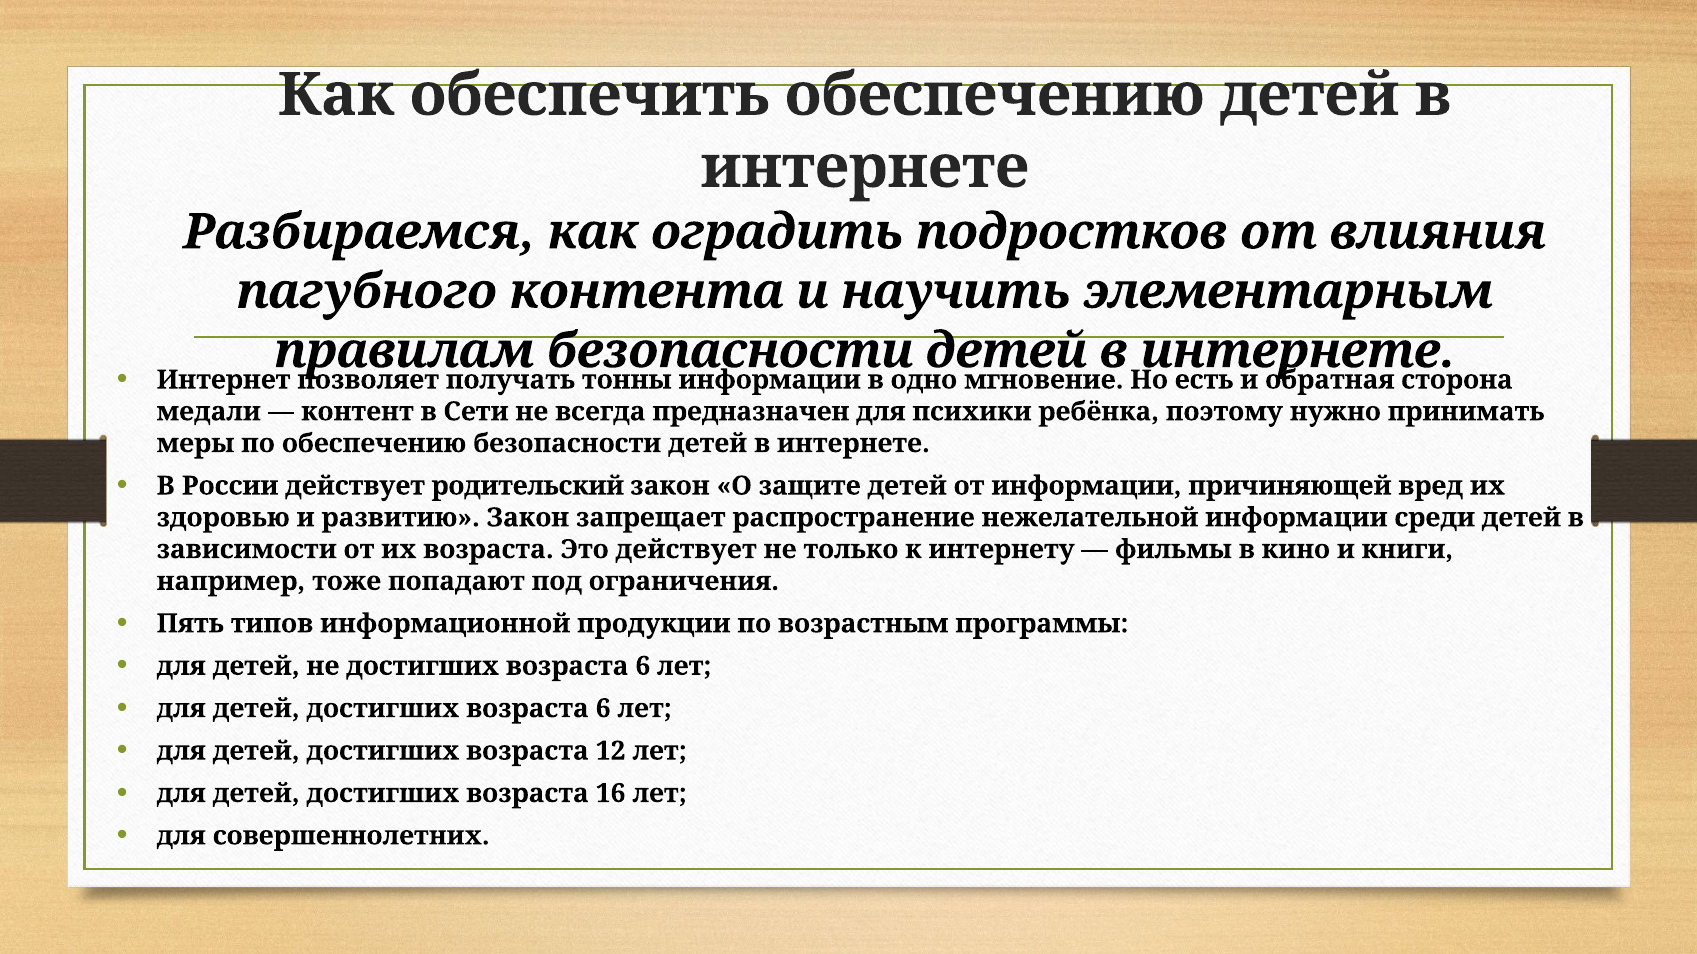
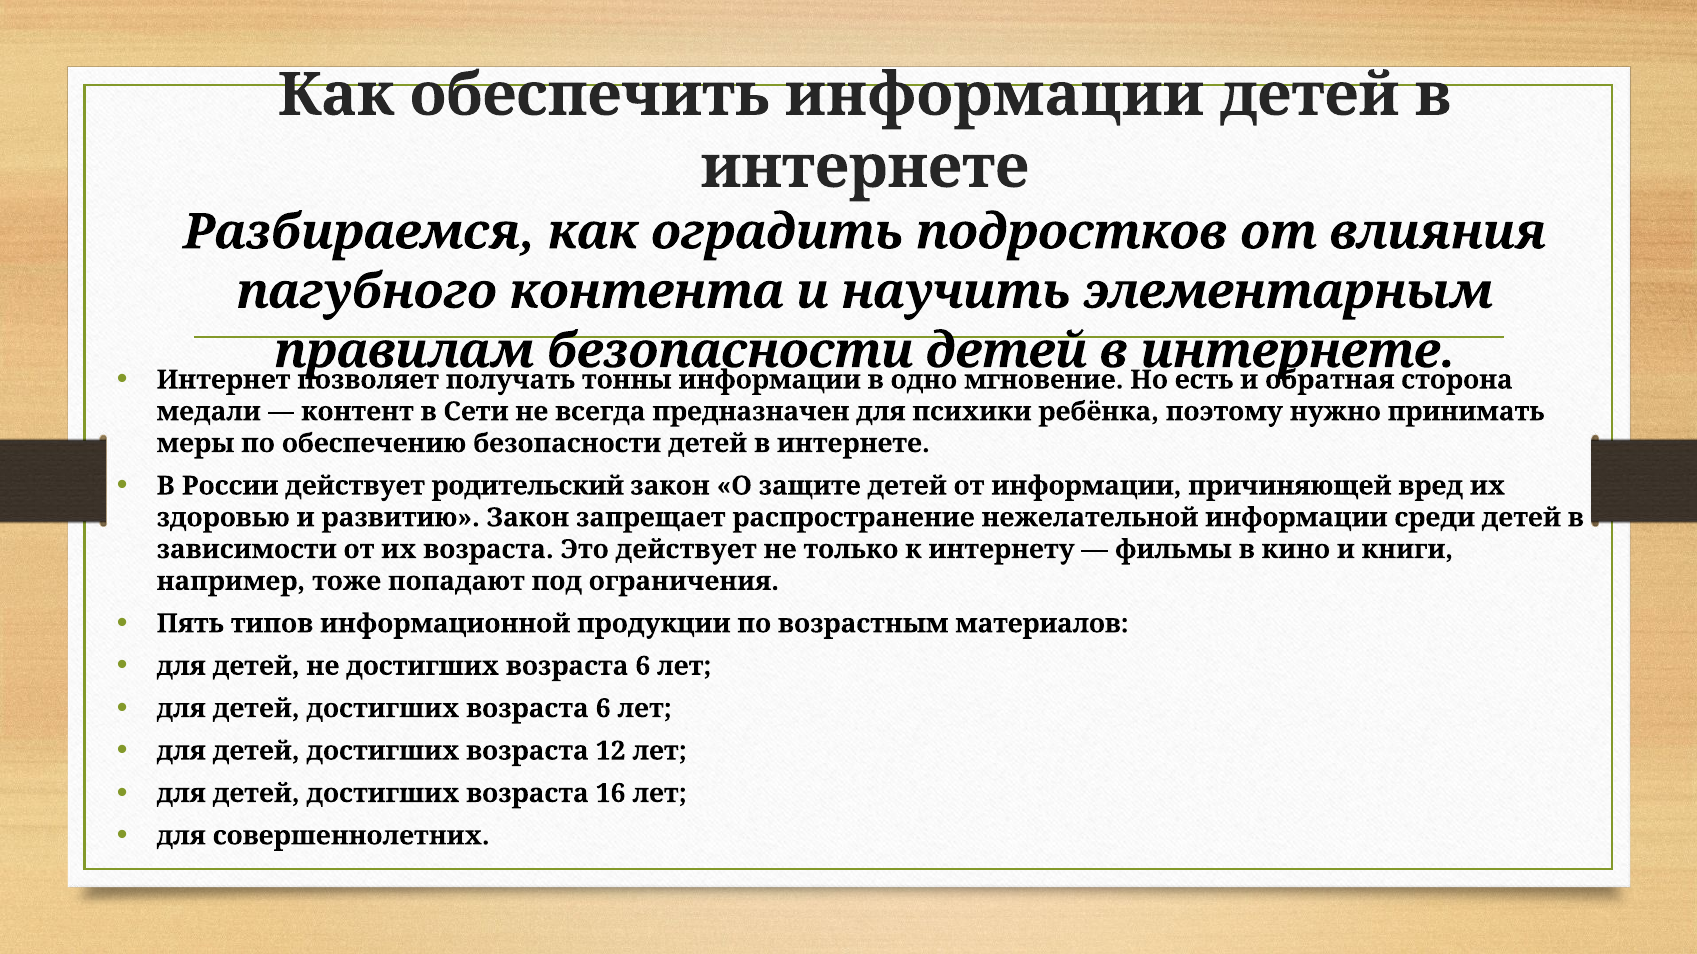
обеспечить обеспечению: обеспечению -> информации
программы: программы -> материалов
